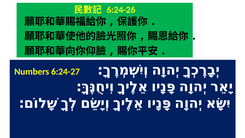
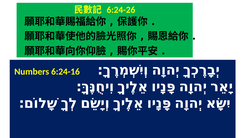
6:24-27: 6:24-27 -> 6:24-16
